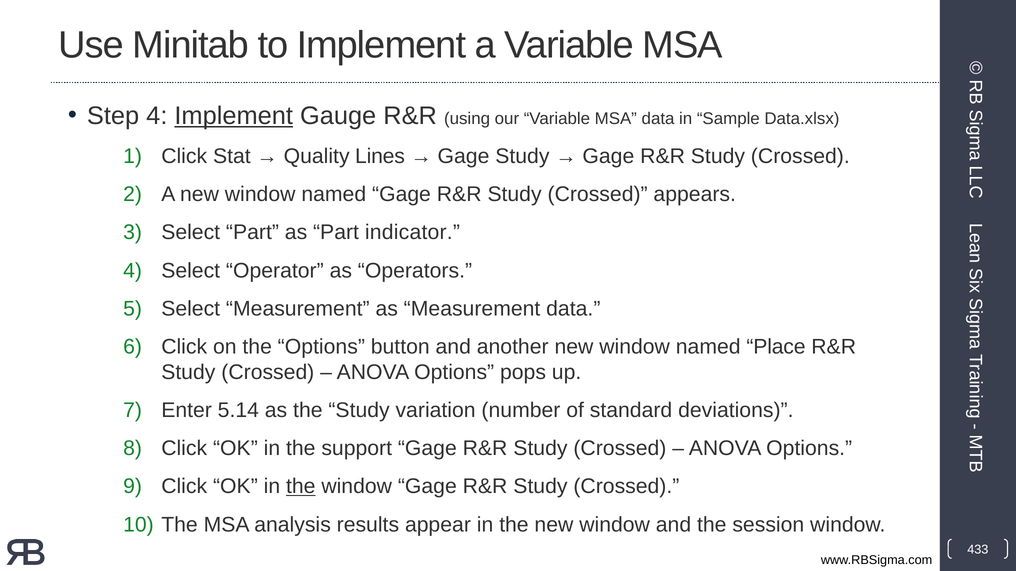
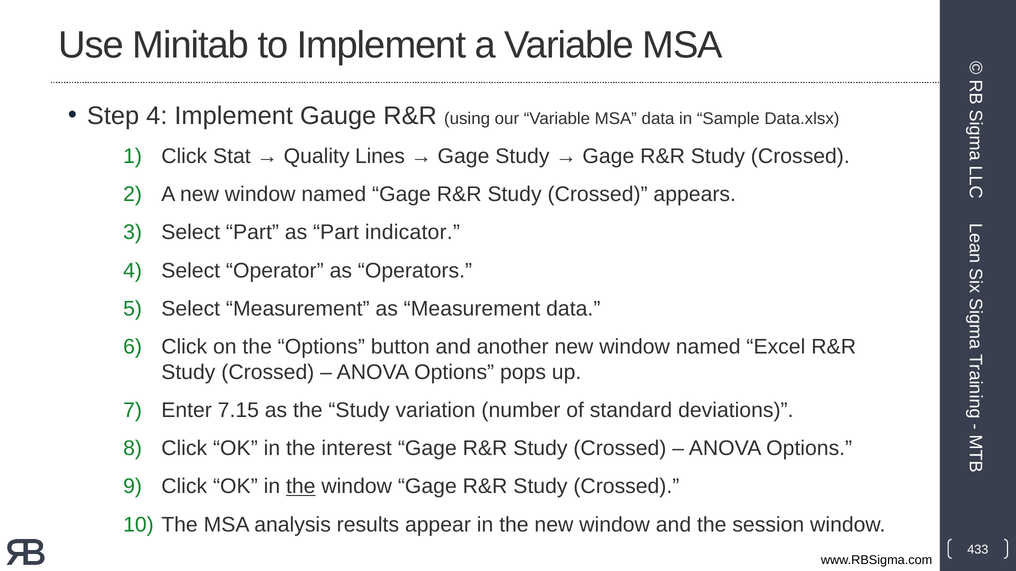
Implement at (234, 116) underline: present -> none
Place: Place -> Excel
5.14: 5.14 -> 7.15
support: support -> interest
